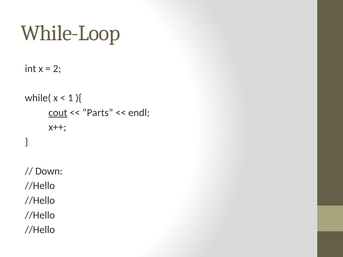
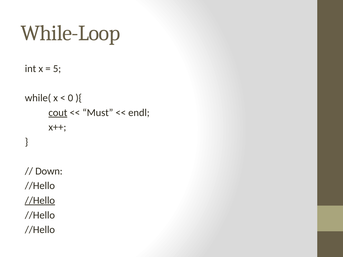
2: 2 -> 5
1: 1 -> 0
Parts: Parts -> Must
//Hello at (40, 201) underline: none -> present
